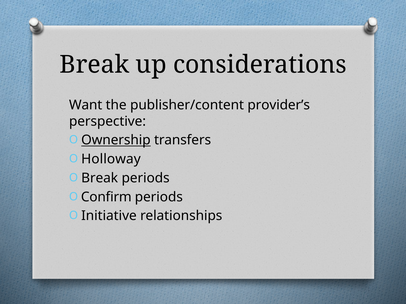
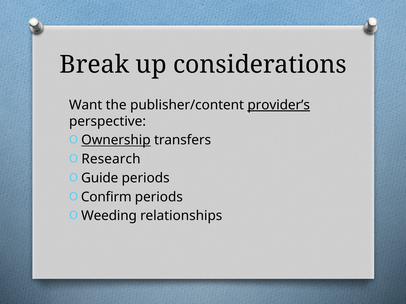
provider’s underline: none -> present
Holloway: Holloway -> Research
Break at (100, 178): Break -> Guide
Initiative: Initiative -> Weeding
